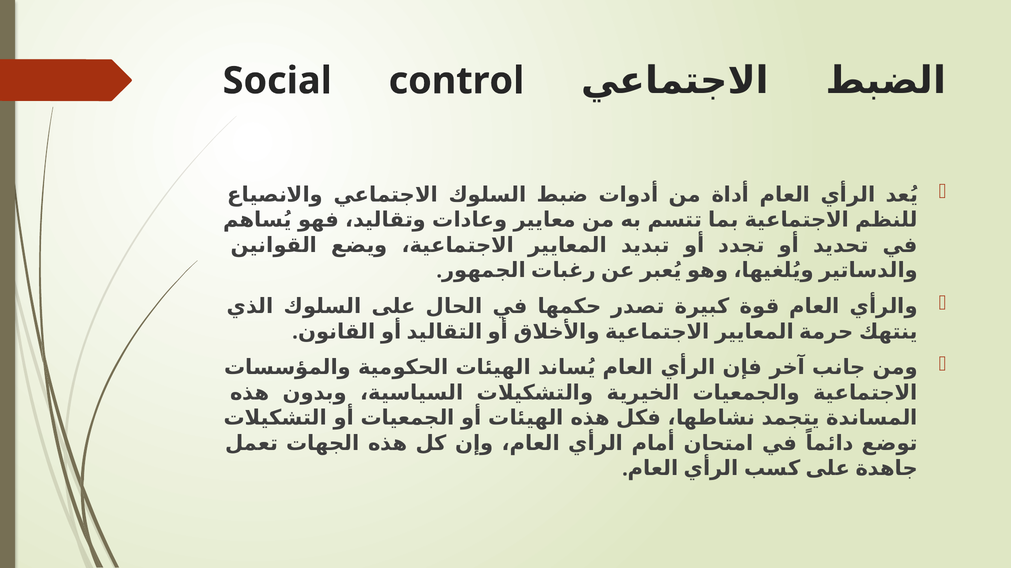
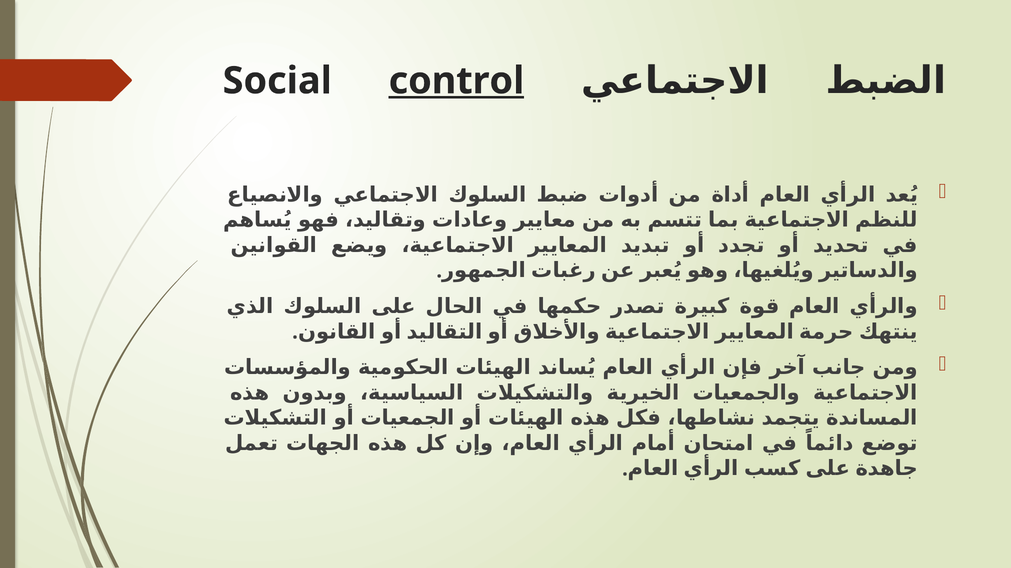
control underline: none -> present
